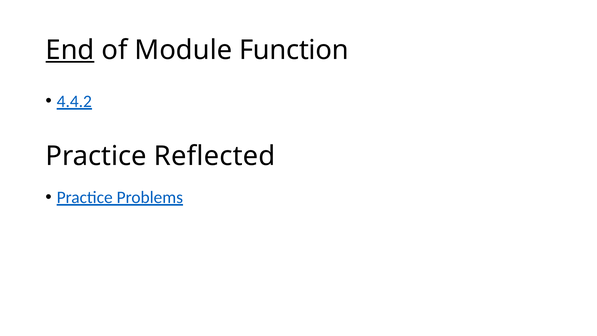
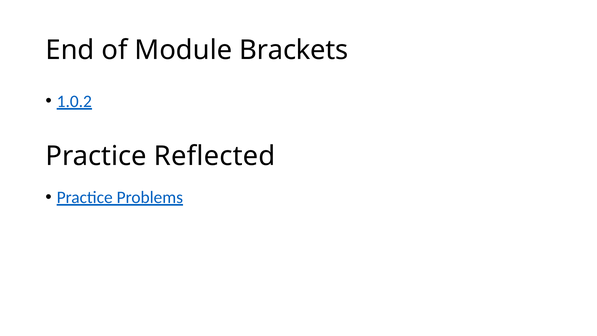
End underline: present -> none
Function: Function -> Brackets
4.4.2: 4.4.2 -> 1.0.2
